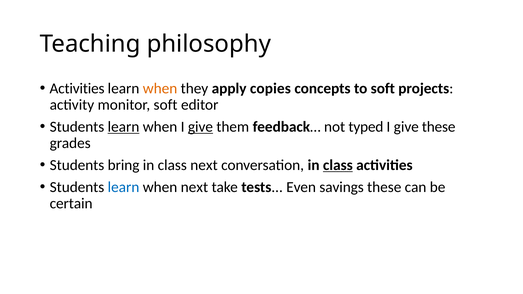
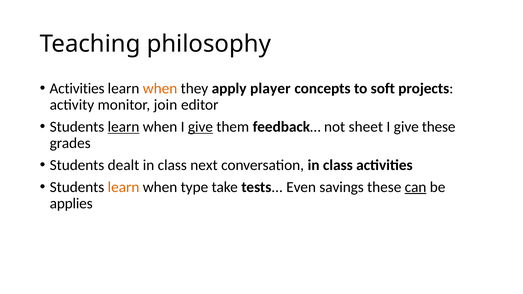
copies: copies -> player
monitor soft: soft -> join
typed: typed -> sheet
bring: bring -> dealt
class at (338, 165) underline: present -> none
learn at (124, 187) colour: blue -> orange
when next: next -> type
can underline: none -> present
certain: certain -> applies
